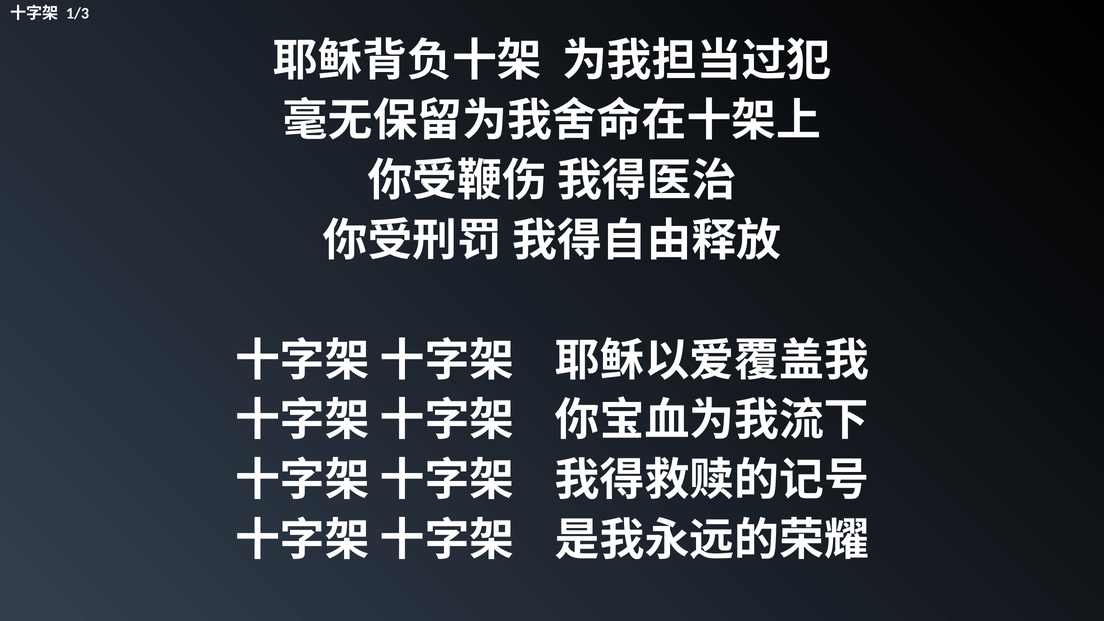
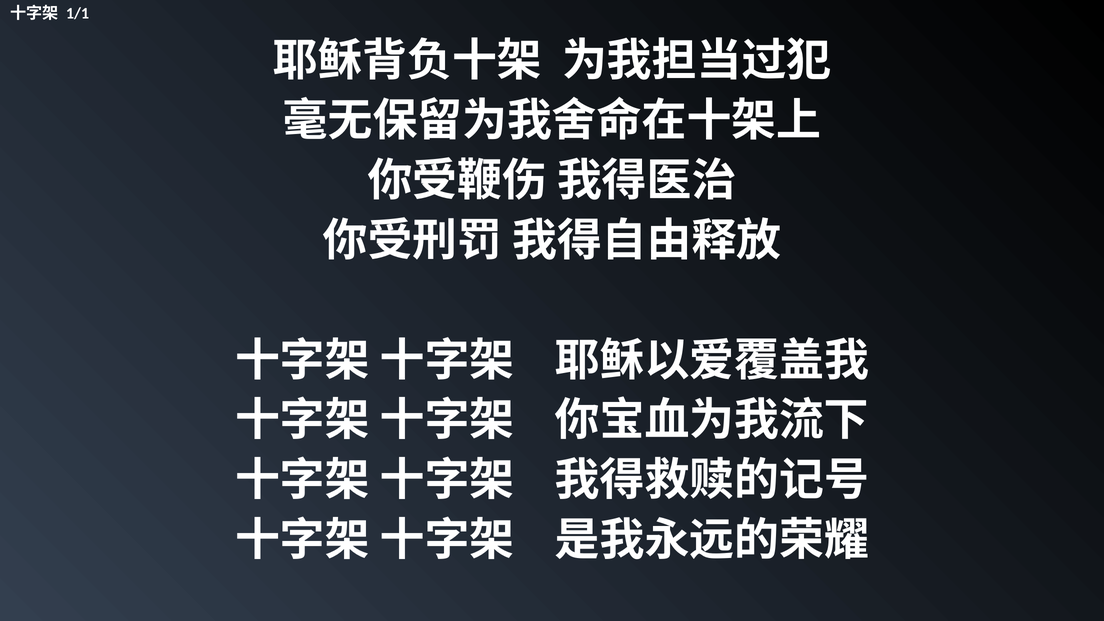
1/3: 1/3 -> 1/1
